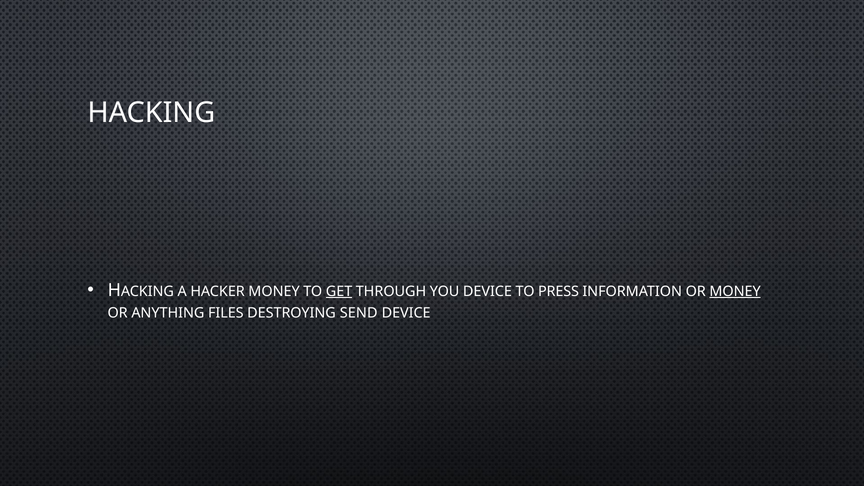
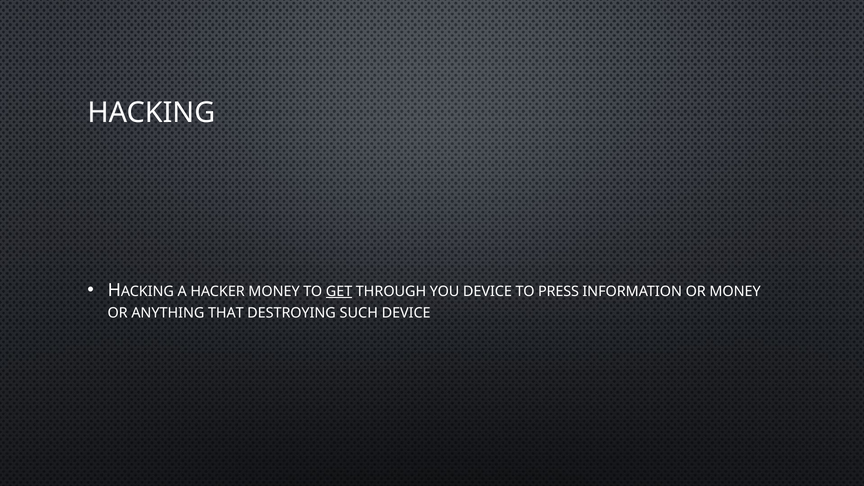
MONEY at (735, 291) underline: present -> none
FILES: FILES -> THAT
SEND: SEND -> SUCH
